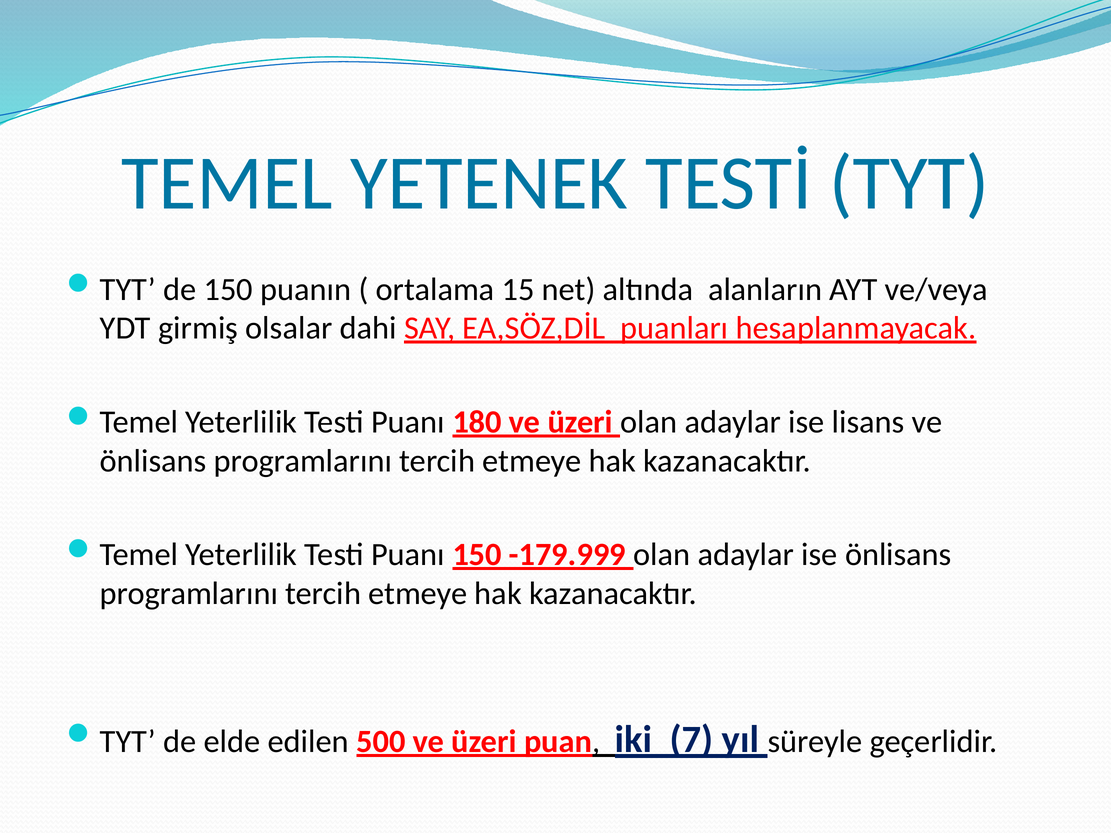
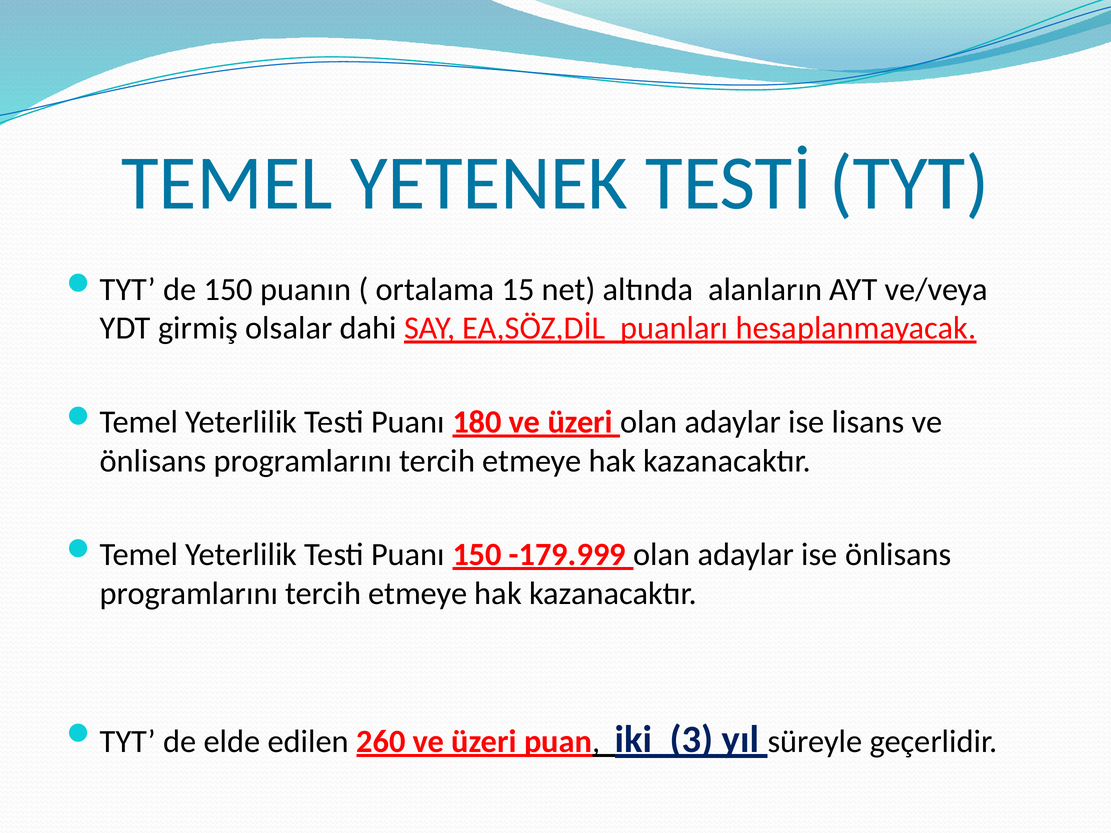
500: 500 -> 260
7: 7 -> 3
